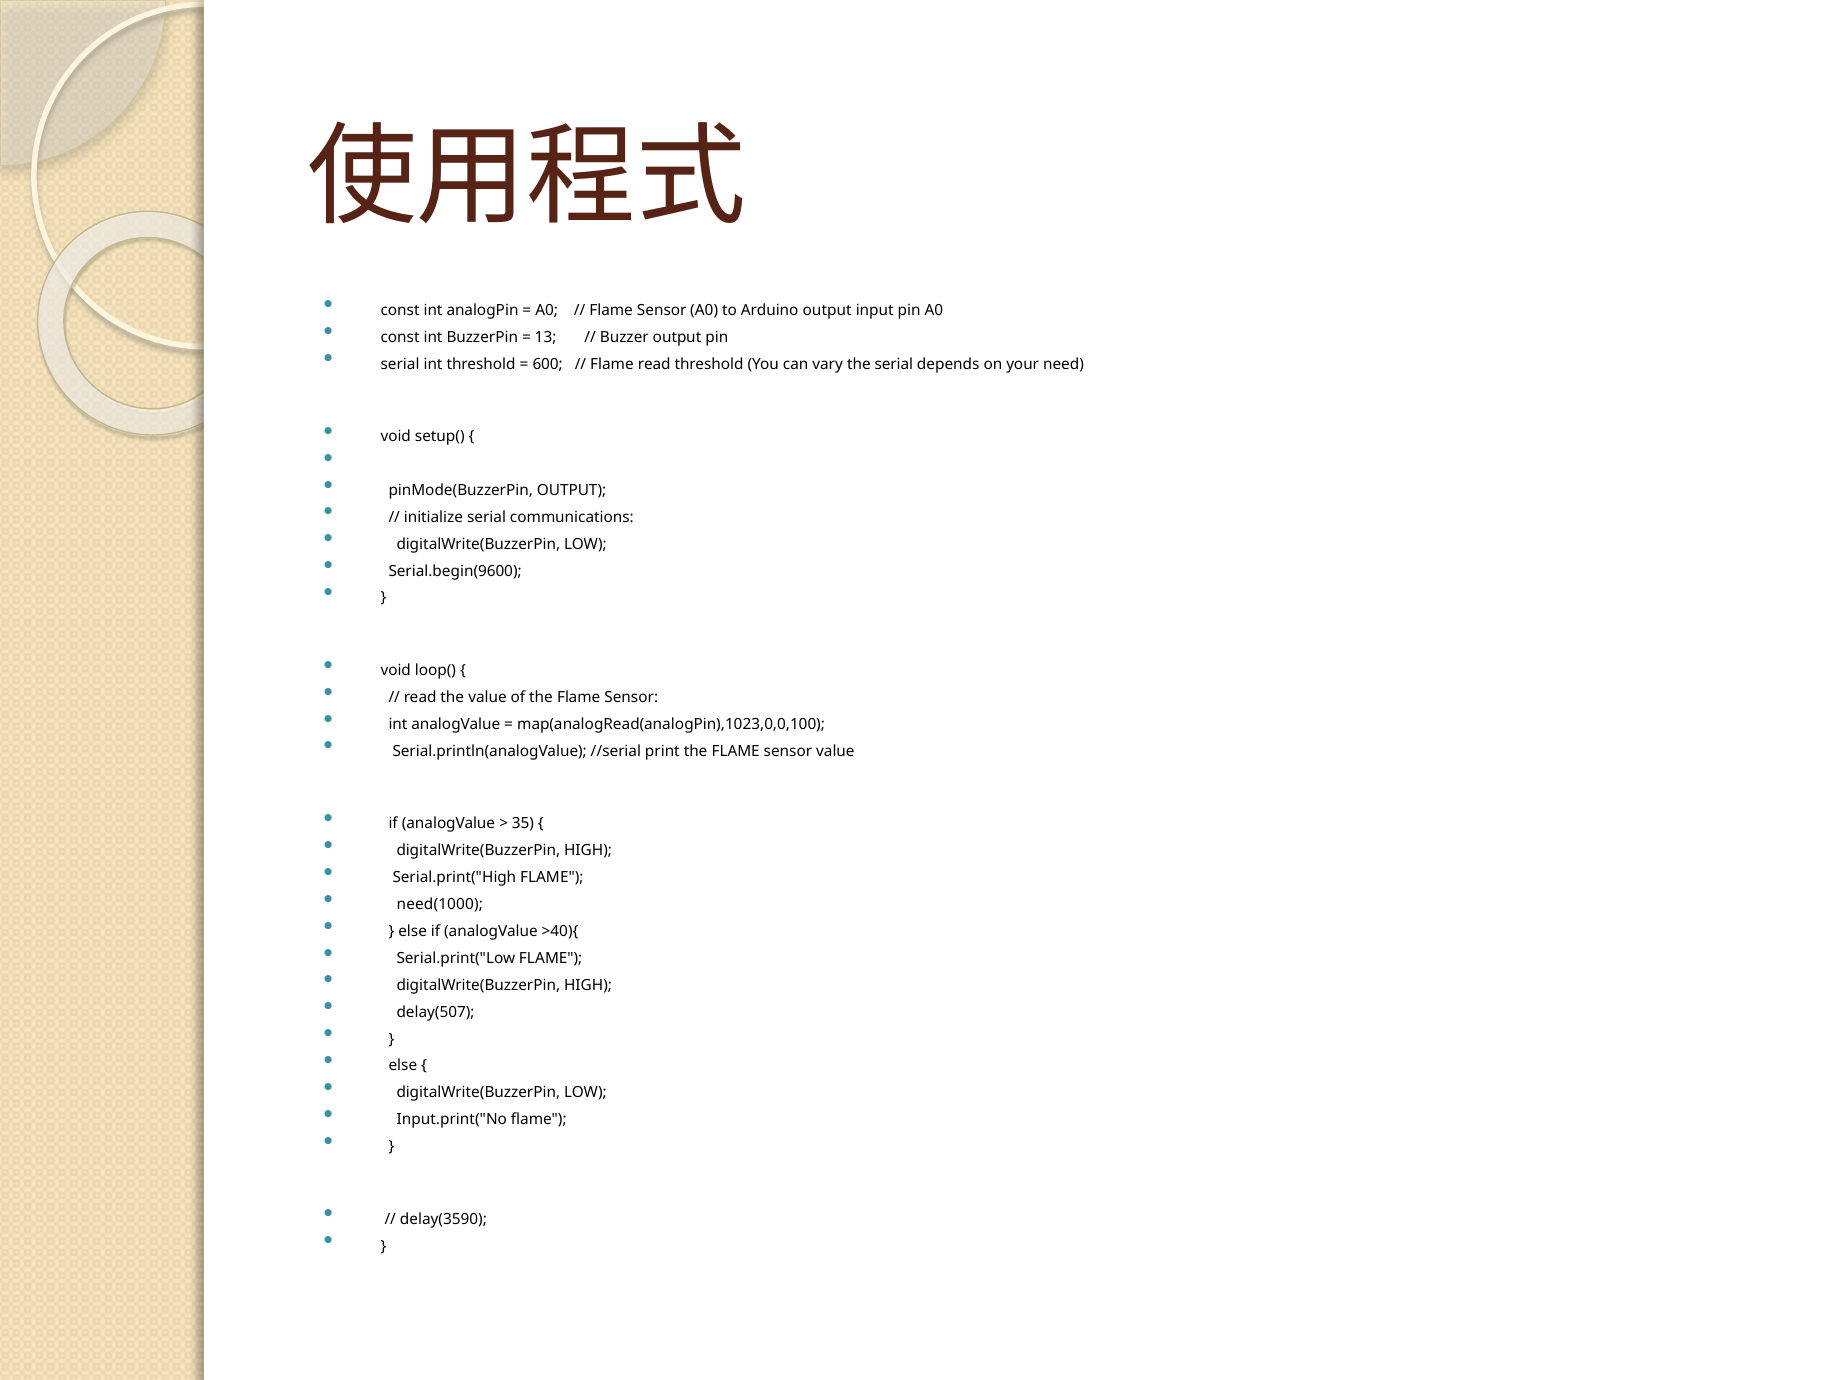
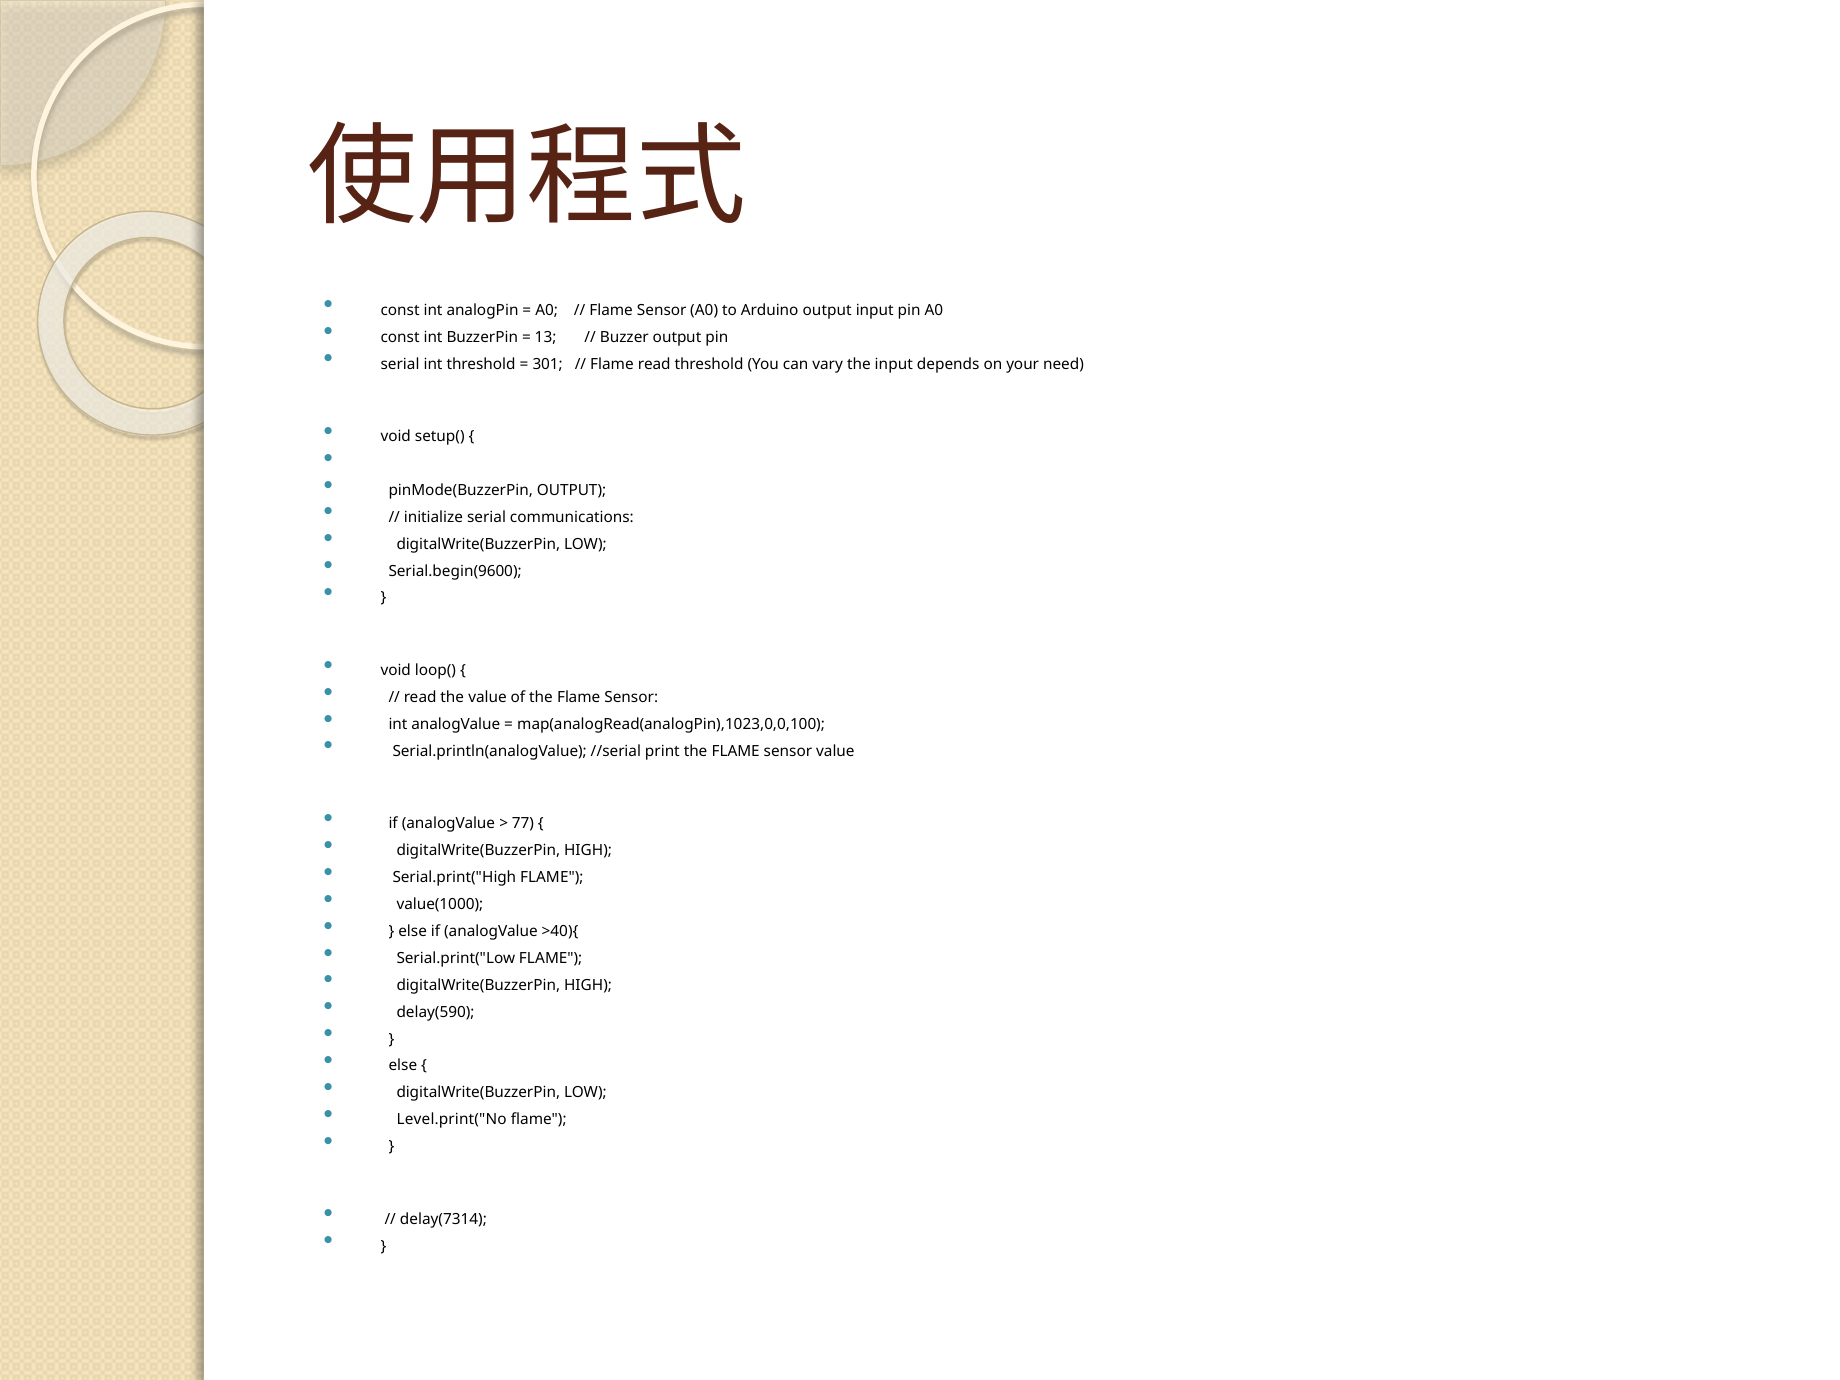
600: 600 -> 301
the serial: serial -> input
35: 35 -> 77
need(1000: need(1000 -> value(1000
delay(507: delay(507 -> delay(590
Input.print("No: Input.print("No -> Level.print("No
delay(3590: delay(3590 -> delay(7314
